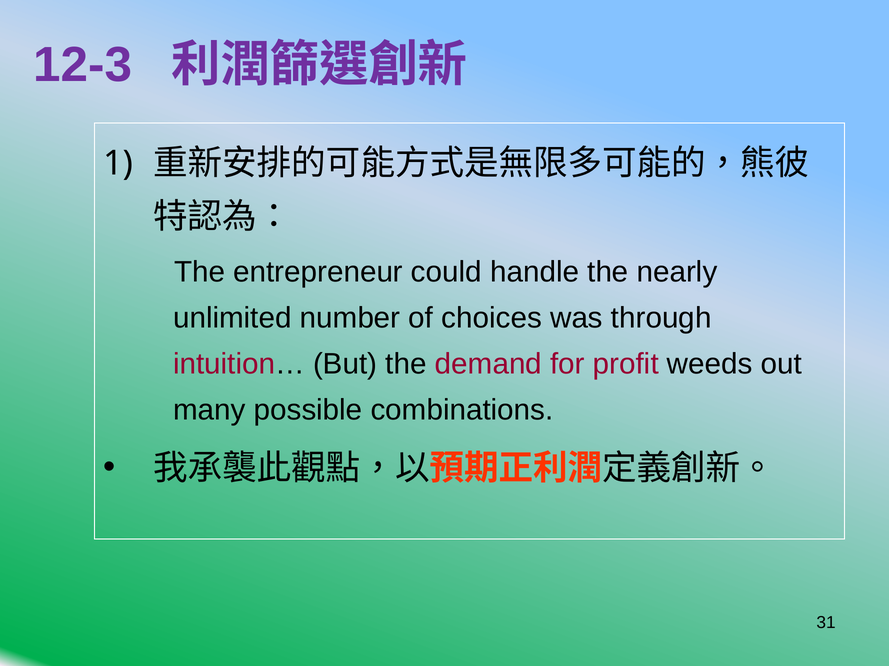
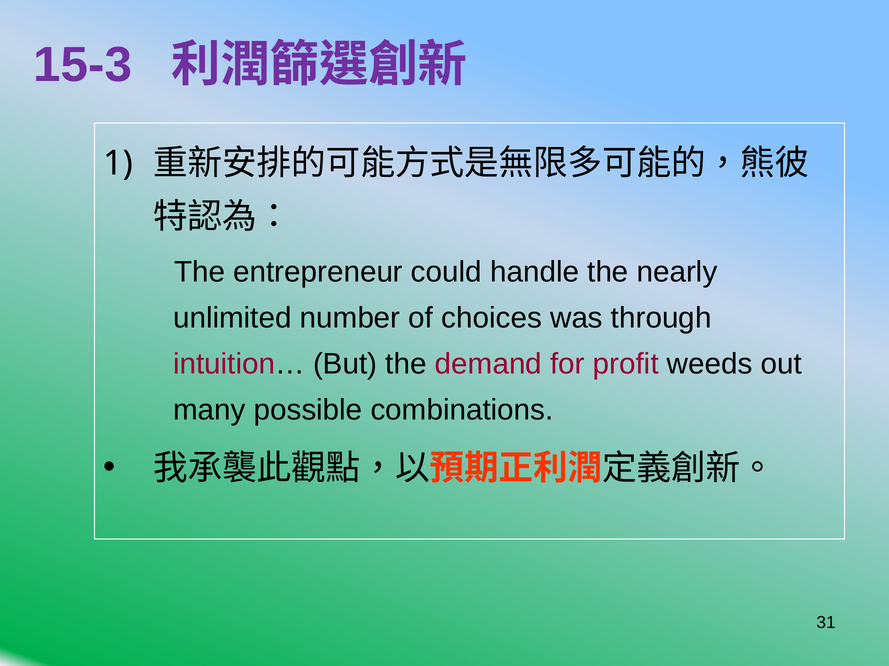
12-3: 12-3 -> 15-3
